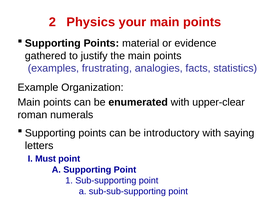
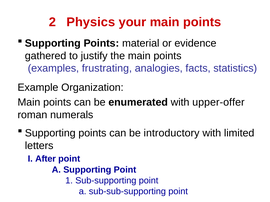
upper-clear: upper-clear -> upper-offer
saying: saying -> limited
Must: Must -> After
